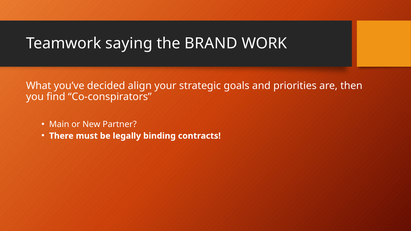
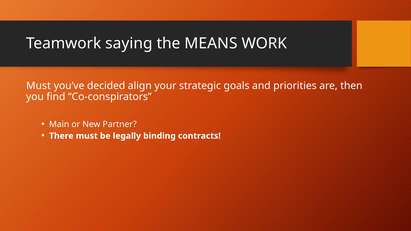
BRAND: BRAND -> MEANS
What at (39, 86): What -> Must
